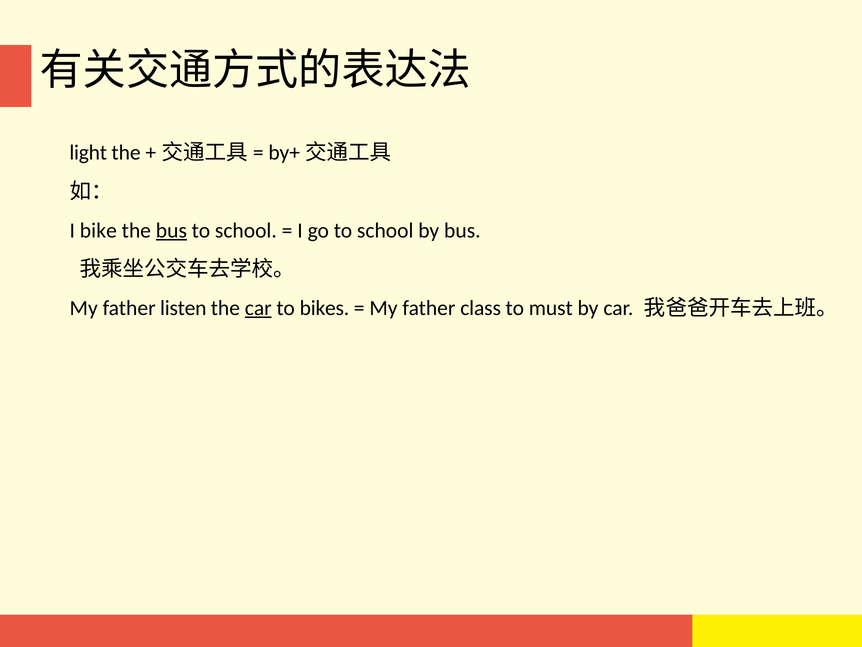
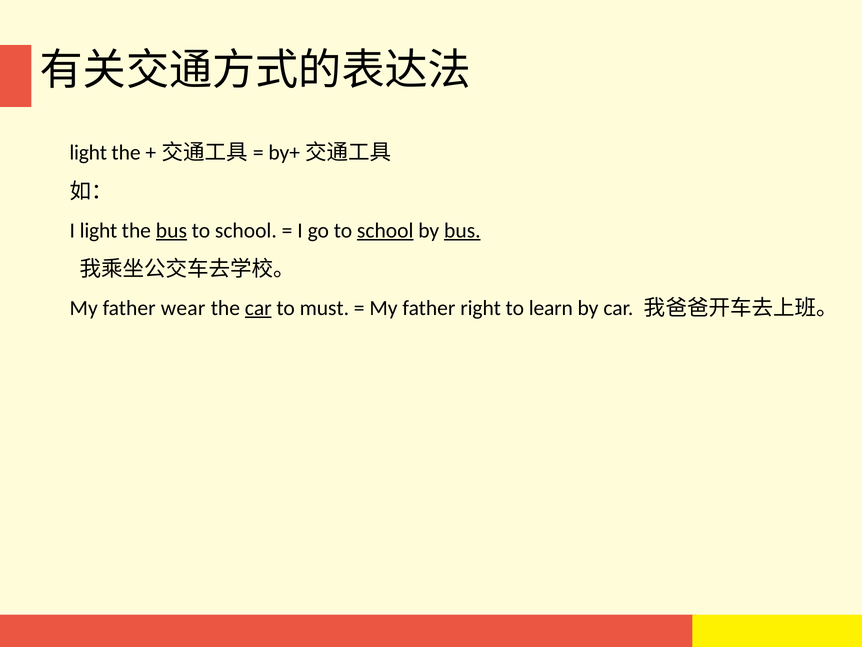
I bike: bike -> light
school at (385, 230) underline: none -> present
bus at (462, 230) underline: none -> present
listen: listen -> wear
bikes: bikes -> must
class: class -> right
must: must -> learn
